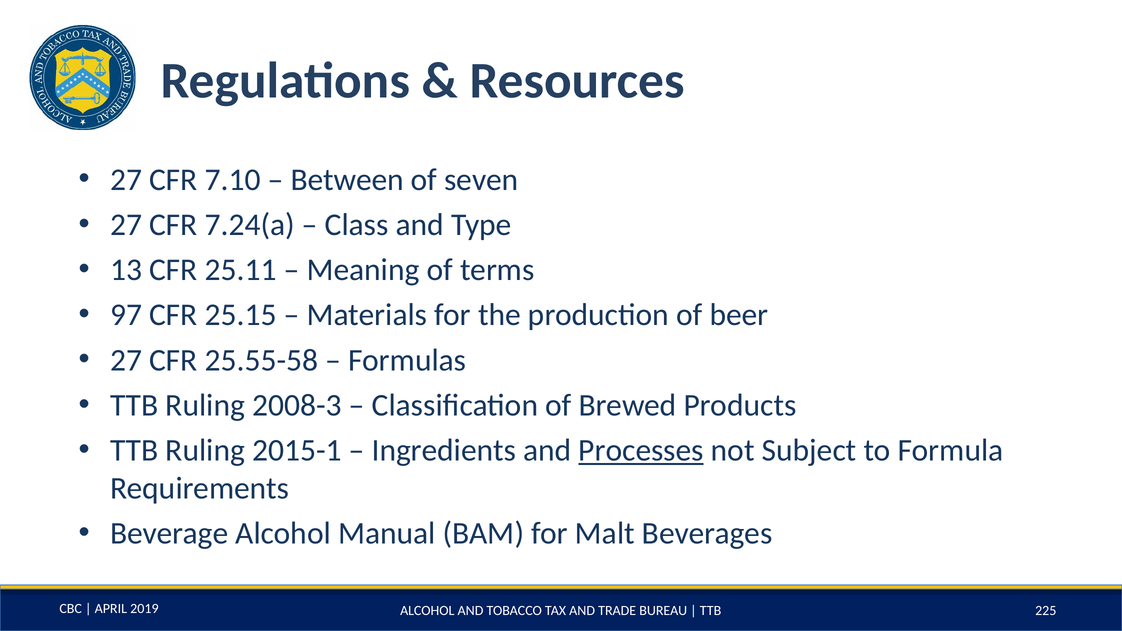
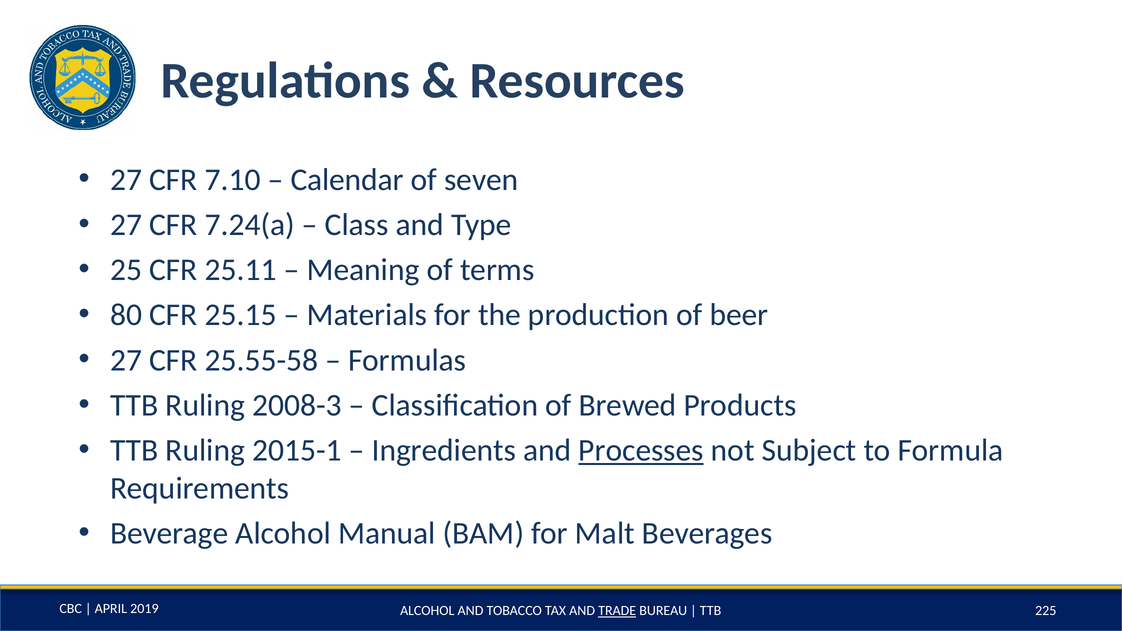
Between: Between -> Calendar
13: 13 -> 25
97: 97 -> 80
TRADE underline: none -> present
